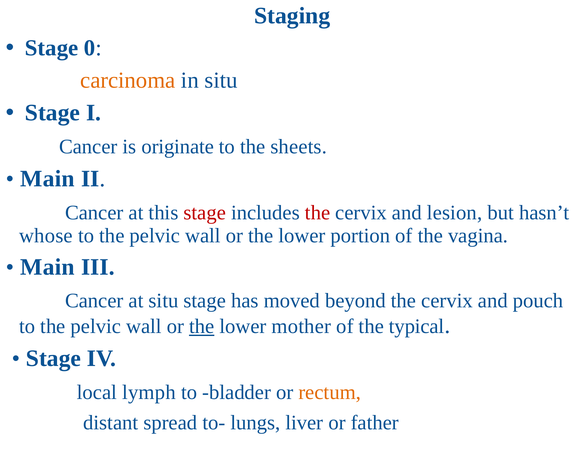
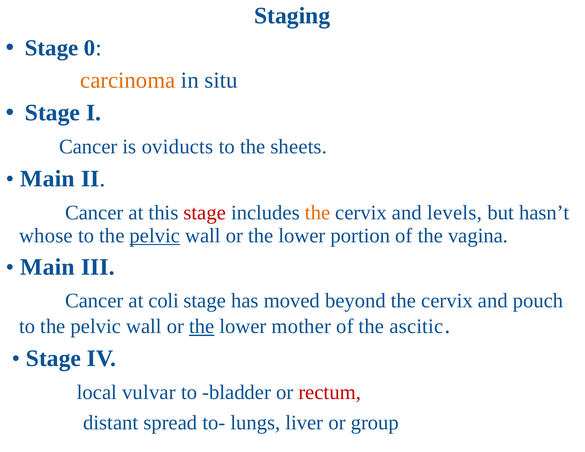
originate: originate -> oviducts
the at (318, 213) colour: red -> orange
lesion: lesion -> levels
pelvic at (155, 236) underline: none -> present
at situ: situ -> coli
typical: typical -> ascitic
lymph: lymph -> vulvar
rectum colour: orange -> red
father: father -> group
